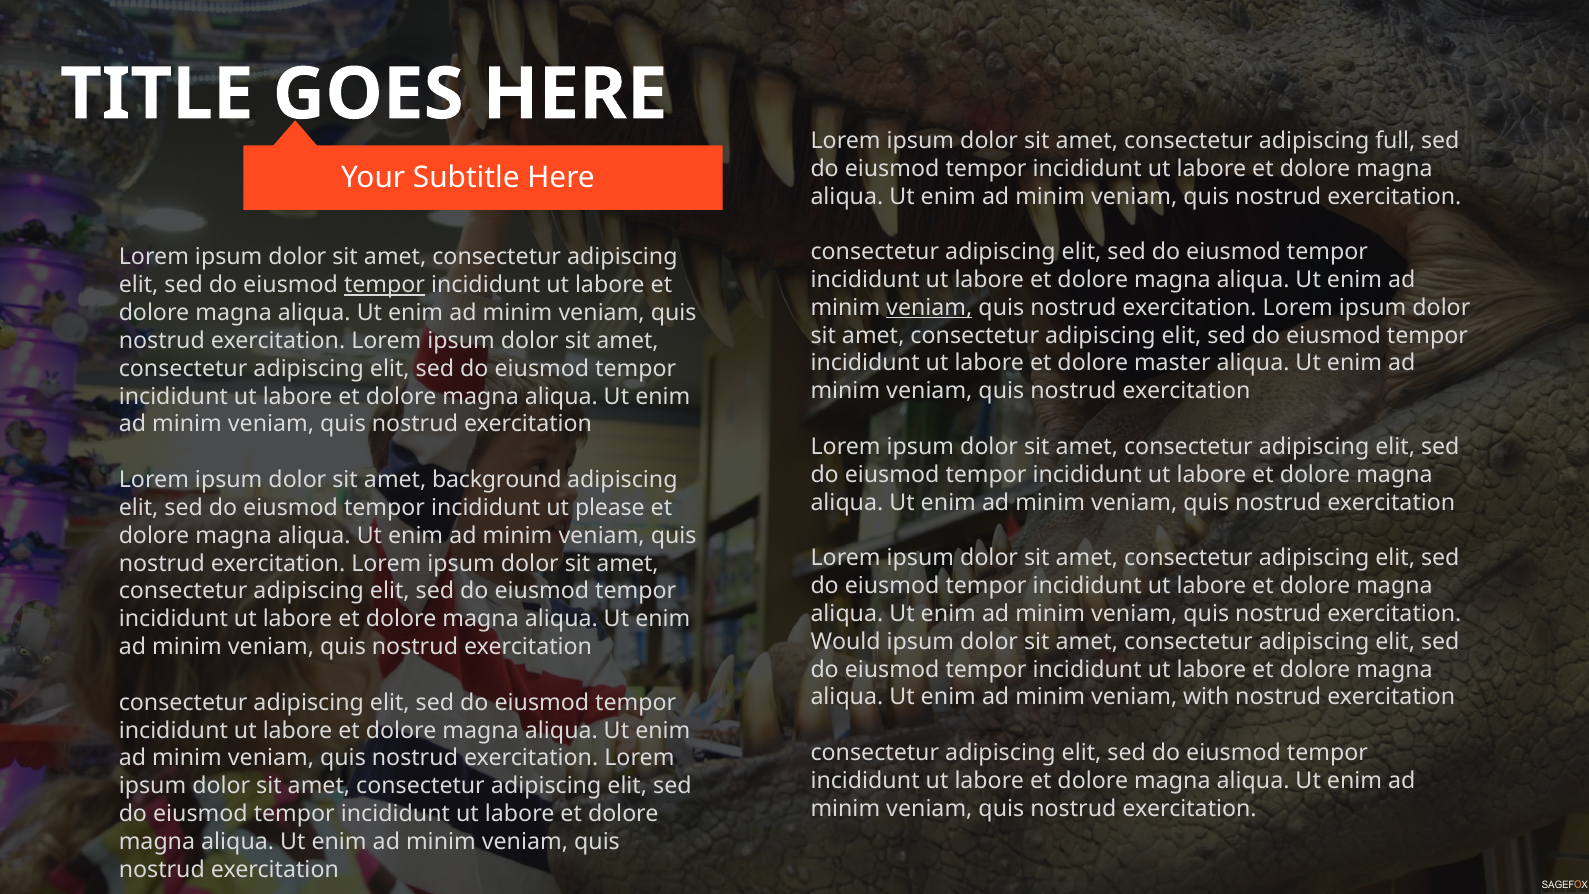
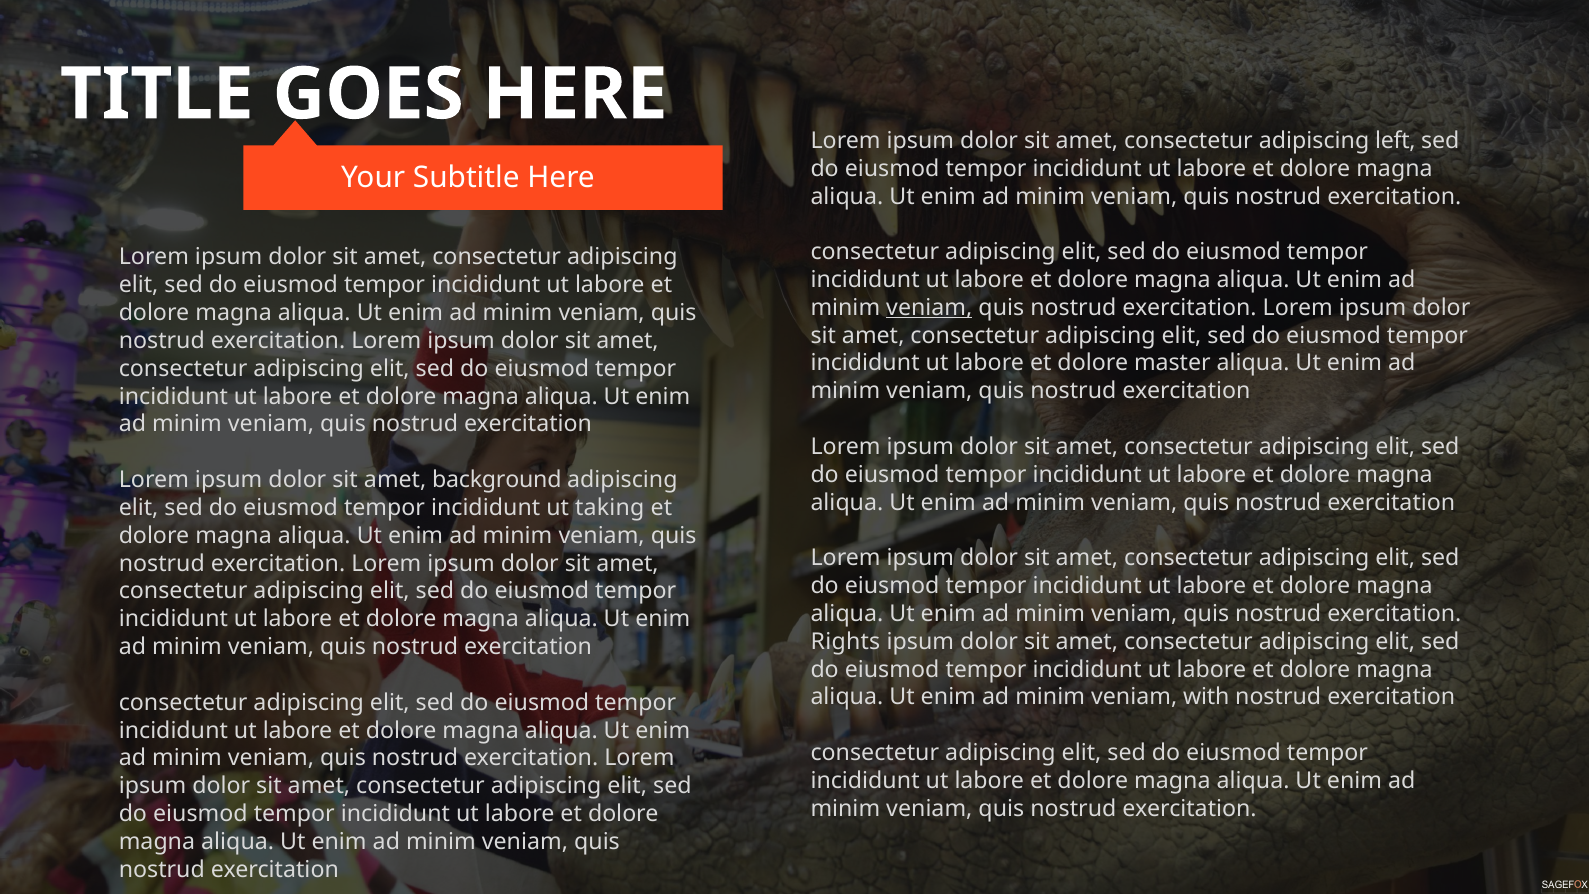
full: full -> left
tempor at (385, 285) underline: present -> none
please: please -> taking
Would: Would -> Rights
